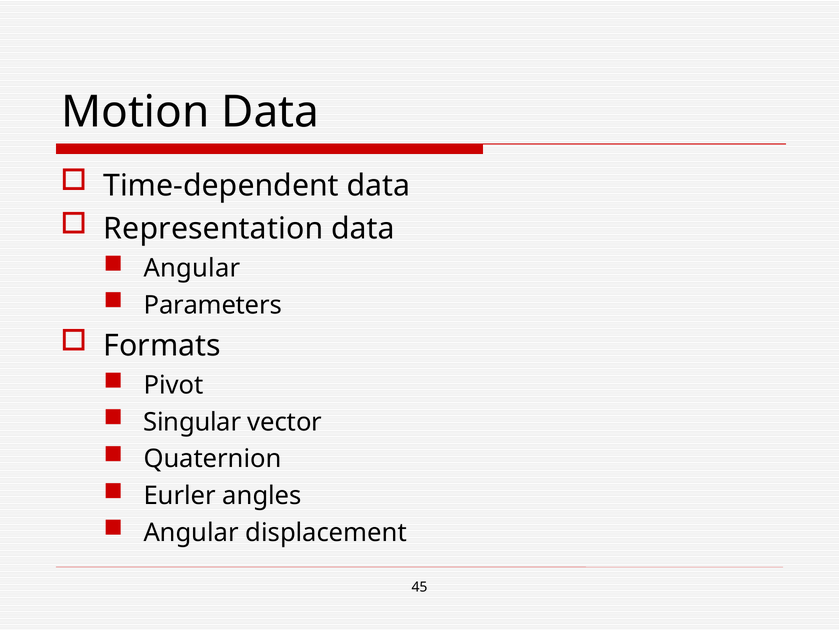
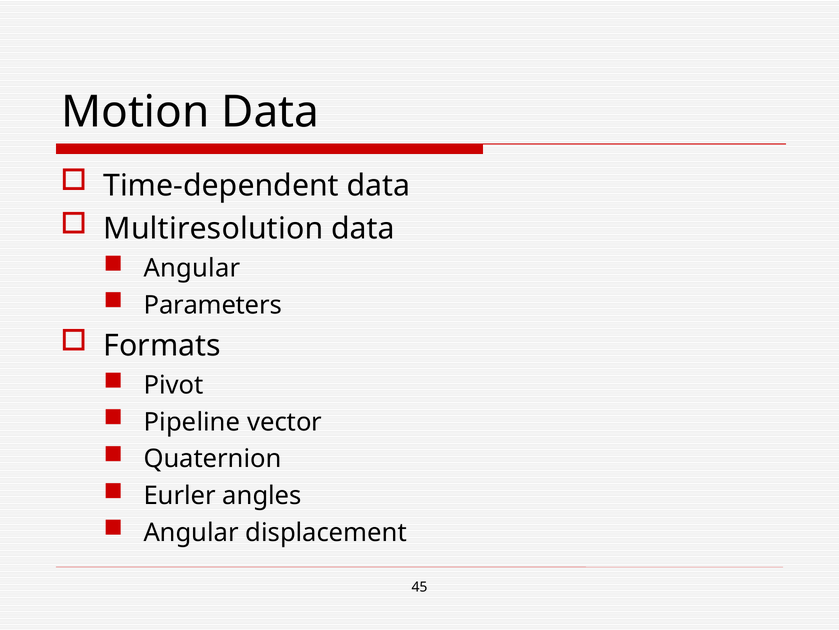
Representation: Representation -> Multiresolution
Singular: Singular -> Pipeline
